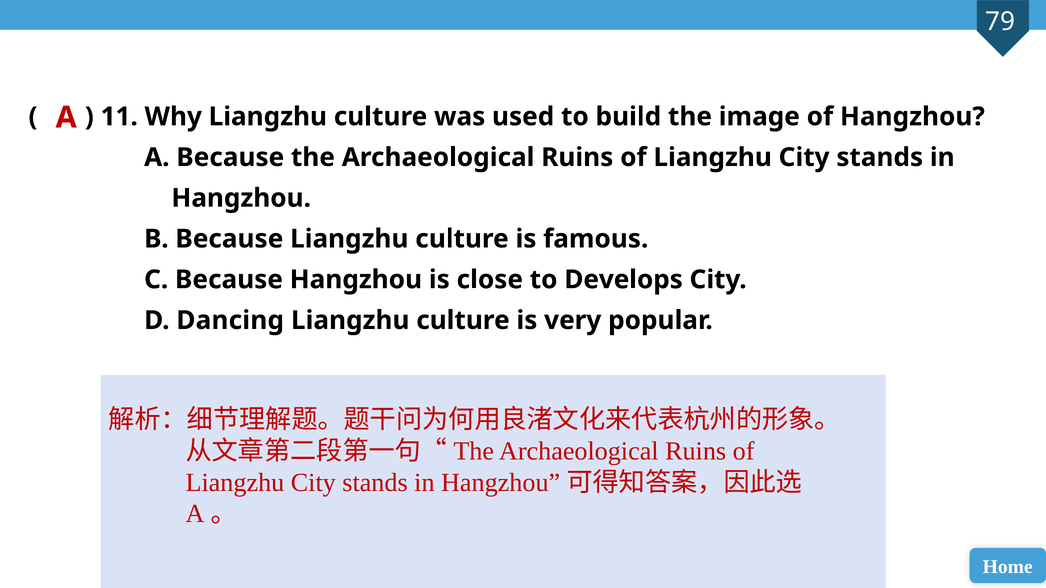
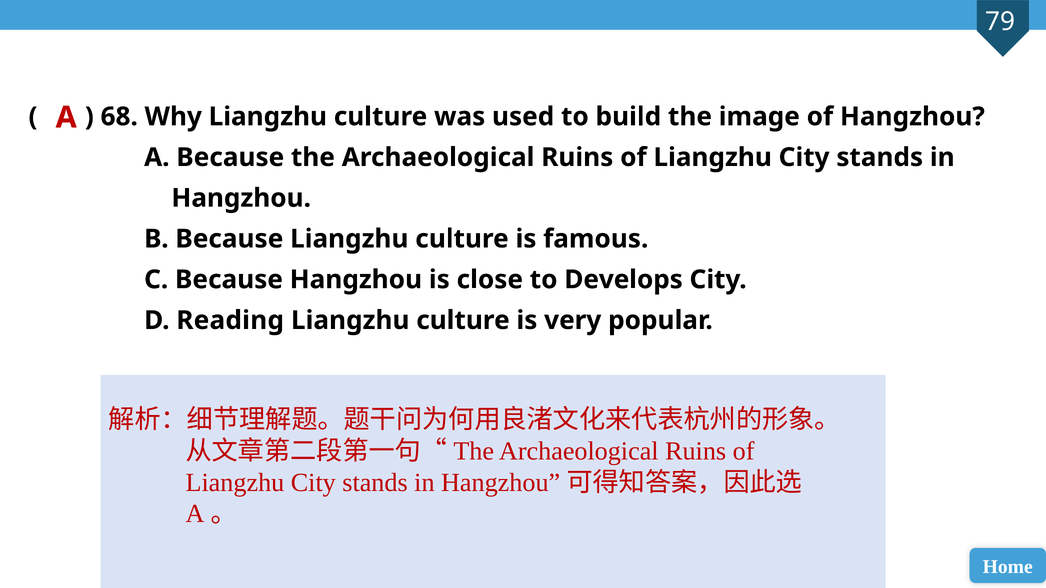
11: 11 -> 68
Dancing: Dancing -> Reading
